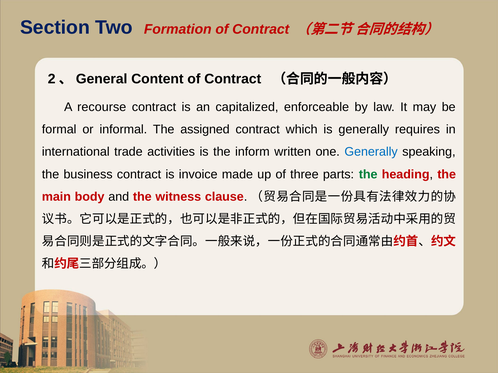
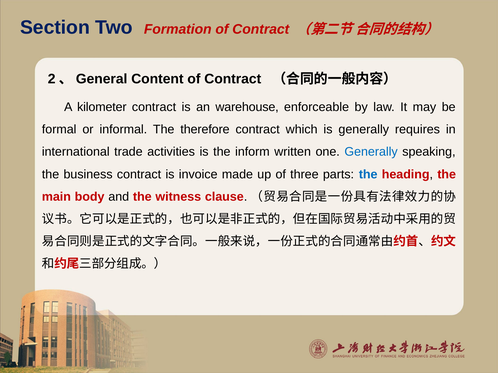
recourse: recourse -> kilometer
capitalized: capitalized -> warehouse
assigned: assigned -> therefore
the at (368, 175) colour: green -> blue
